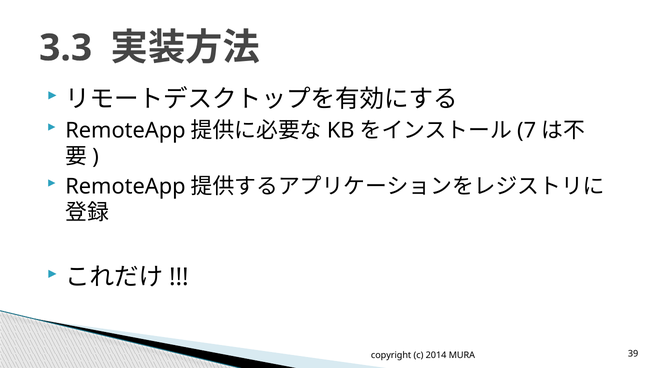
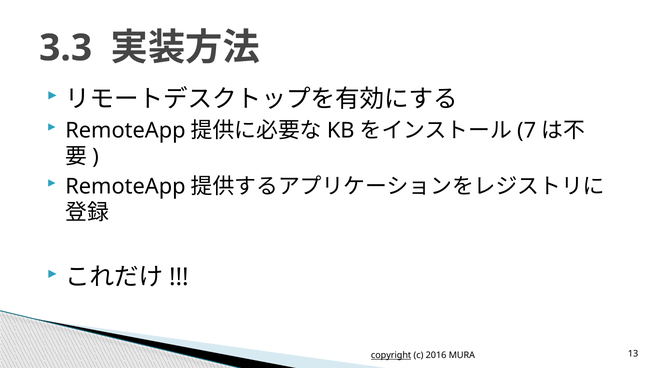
copyright underline: none -> present
2014: 2014 -> 2016
39: 39 -> 13
